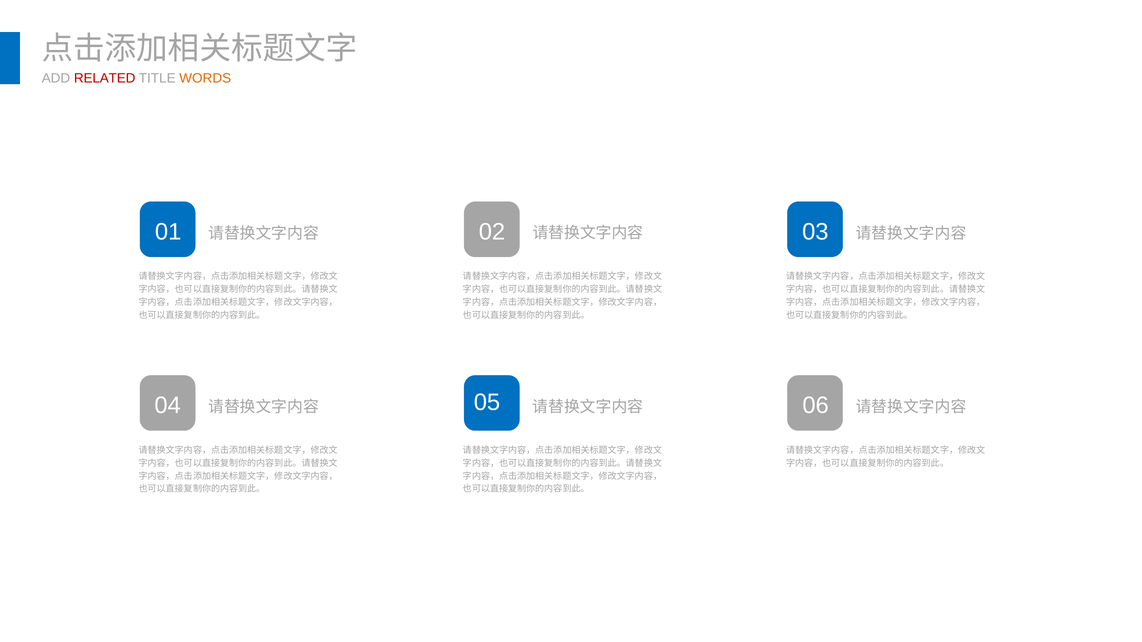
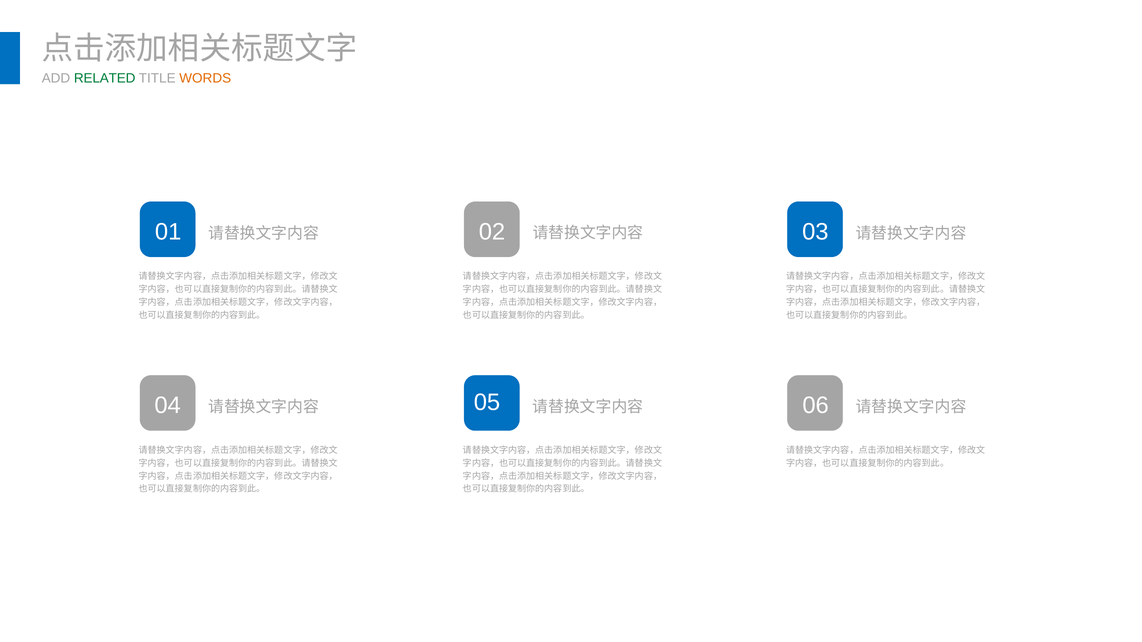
RELATED colour: red -> green
